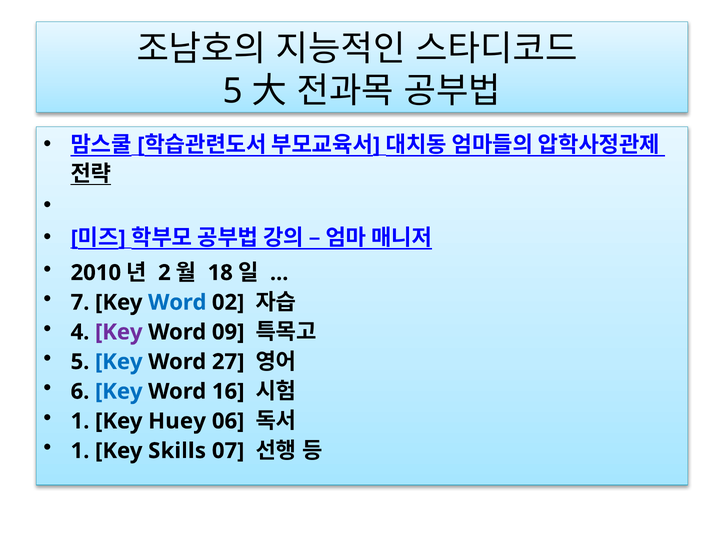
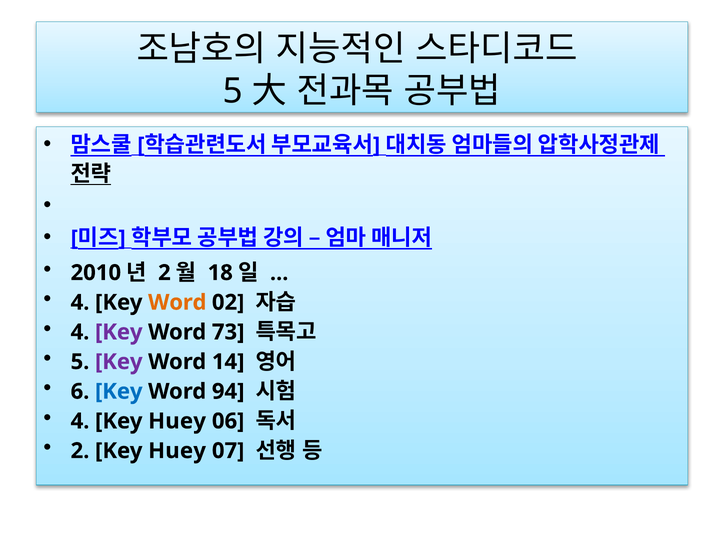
7 at (80, 302): 7 -> 4
Word at (177, 302) colour: blue -> orange
09: 09 -> 73
Key at (119, 362) colour: blue -> purple
27: 27 -> 14
16: 16 -> 94
1 at (80, 421): 1 -> 4
1 at (80, 451): 1 -> 2
Skills at (177, 451): Skills -> Huey
